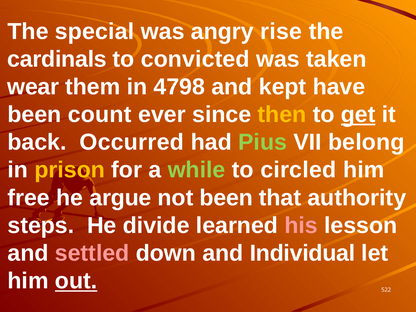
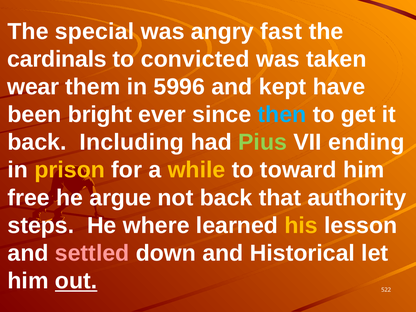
rise: rise -> fast
4798: 4798 -> 5996
count: count -> bright
then colour: yellow -> light blue
get underline: present -> none
Occurred: Occurred -> Including
belong: belong -> ending
while colour: light green -> yellow
circled: circled -> toward
not been: been -> back
divide: divide -> where
his colour: pink -> yellow
Individual: Individual -> Historical
